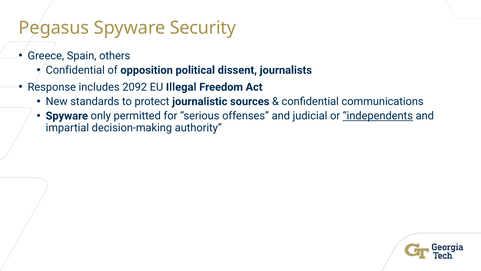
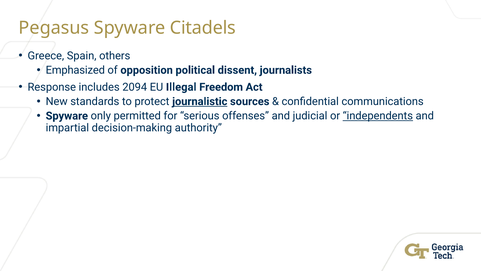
Security: Security -> Citadels
Confidential at (75, 70): Confidential -> Emphasized
2092: 2092 -> 2094
journalistic underline: none -> present
